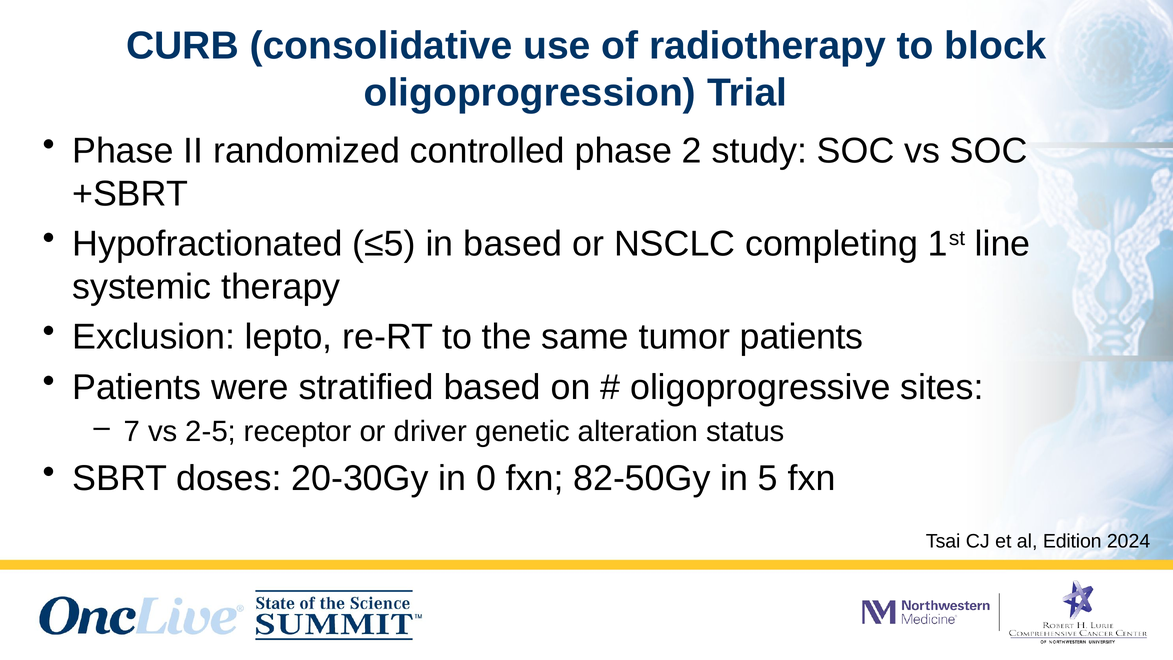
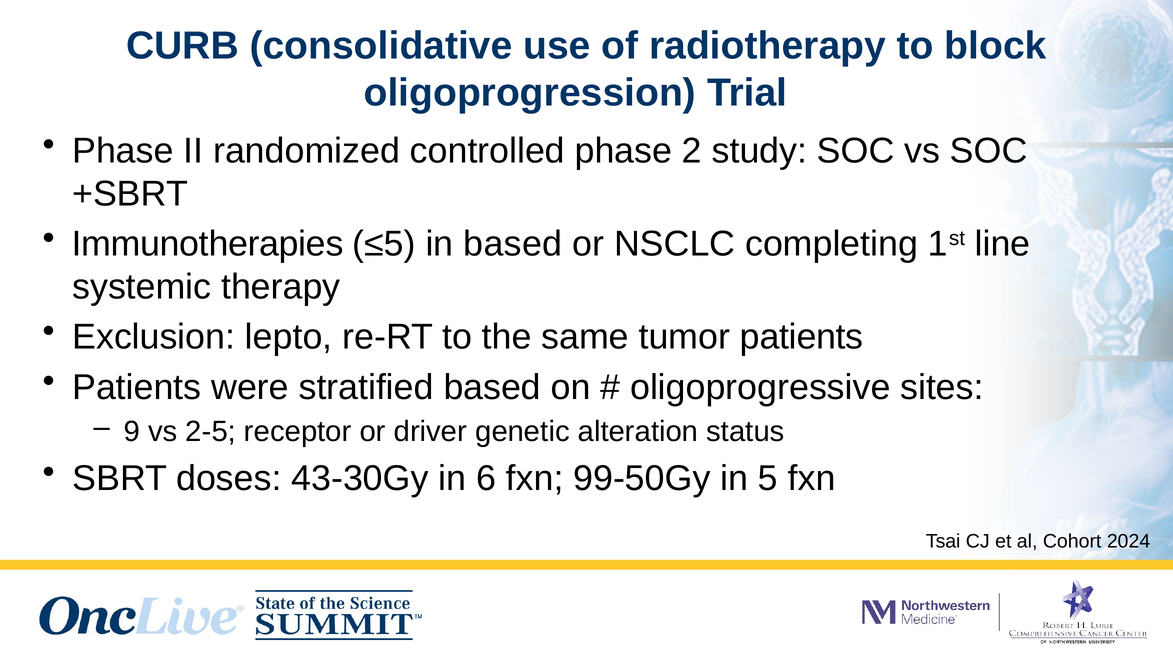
Hypofractionated: Hypofractionated -> Immunotherapies
7: 7 -> 9
20-30Gy: 20-30Gy -> 43-30Gy
0: 0 -> 6
82-50Gy: 82-50Gy -> 99-50Gy
Edition: Edition -> Cohort
